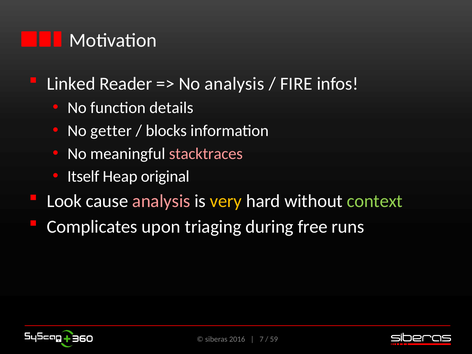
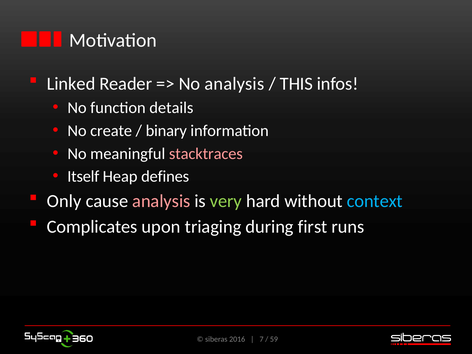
FIRE: FIRE -> THIS
getter: getter -> create
blocks: blocks -> binary
original: original -> defines
Look: Look -> Only
very colour: yellow -> light green
context colour: light green -> light blue
free: free -> first
